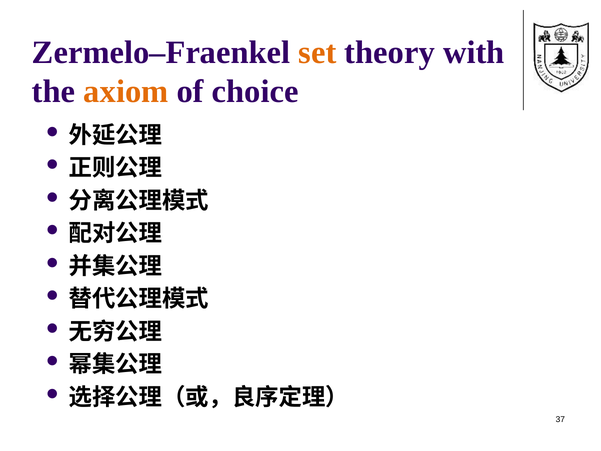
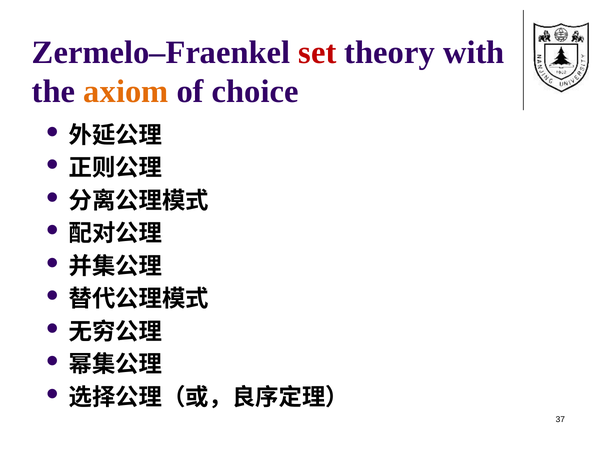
set colour: orange -> red
